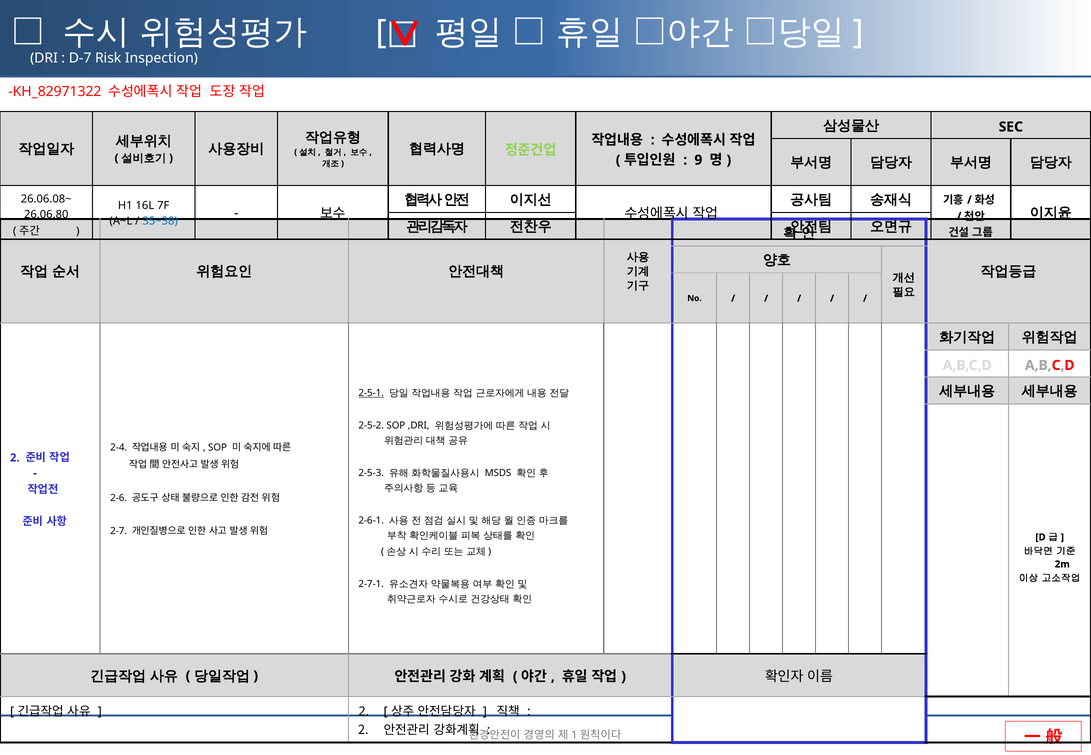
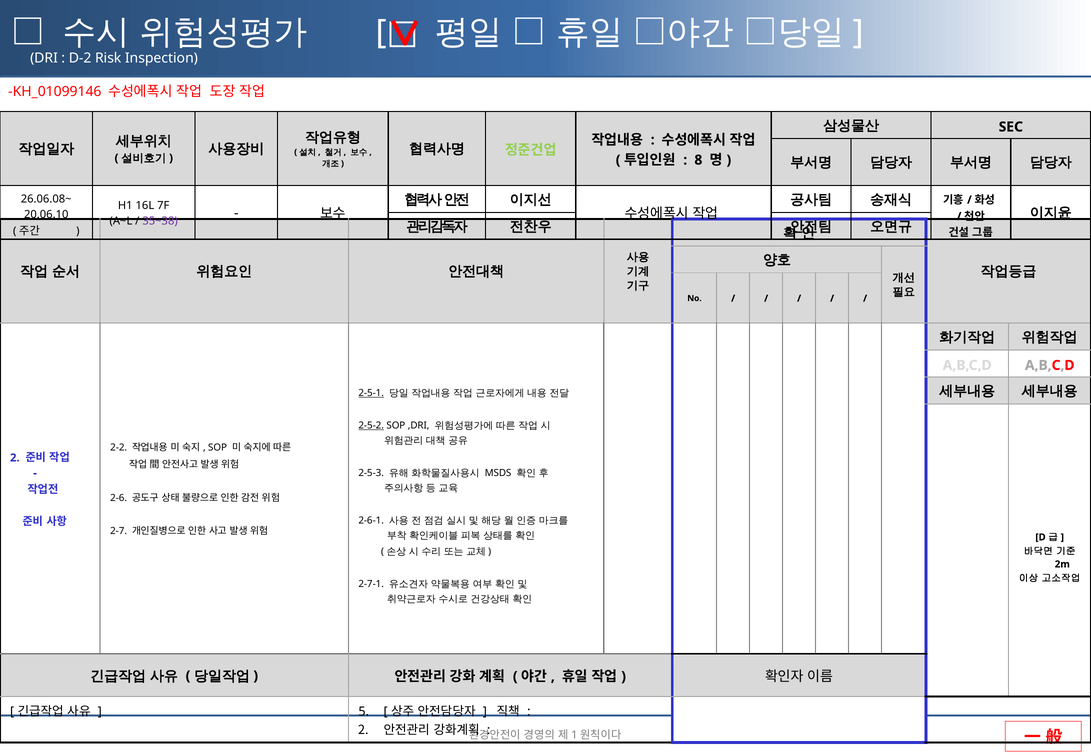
D-7: D-7 -> D-2
KH_82971322: KH_82971322 -> KH_01099146
9: 9 -> 8
26.06.80: 26.06.80 -> 20.06.10
35~38 colour: blue -> purple
2-5-2 underline: none -> present
2-4: 2-4 -> 2-2
2 at (364, 712): 2 -> 5
